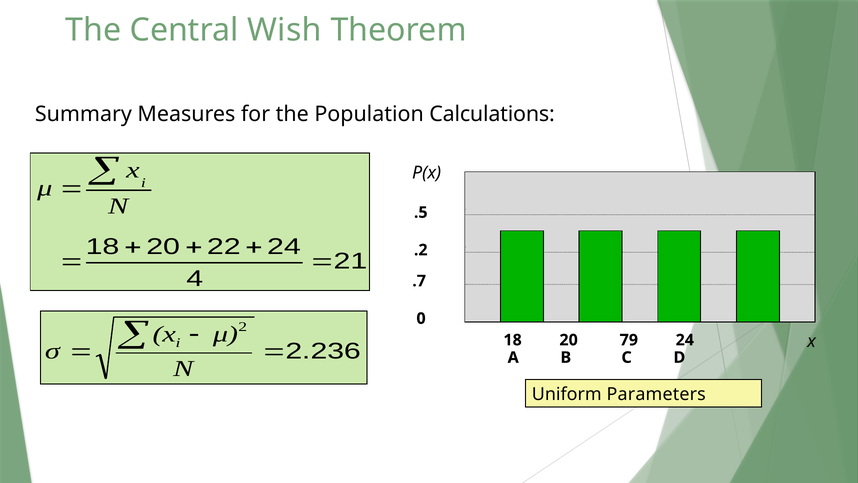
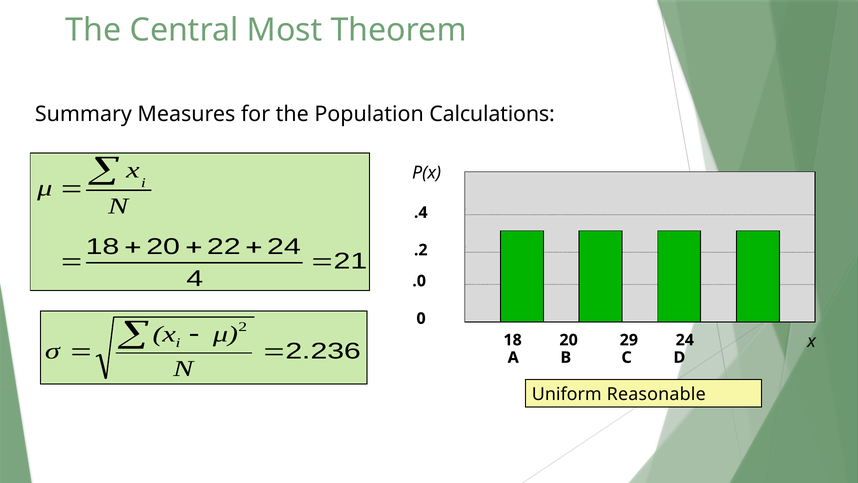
Wish: Wish -> Most
.5: .5 -> .4
.7: .7 -> .0
79: 79 -> 29
Parameters: Parameters -> Reasonable
